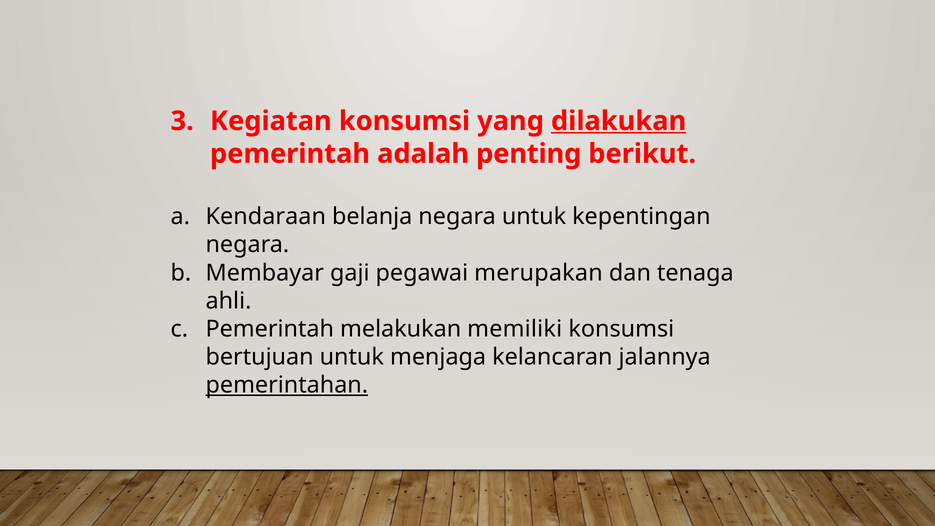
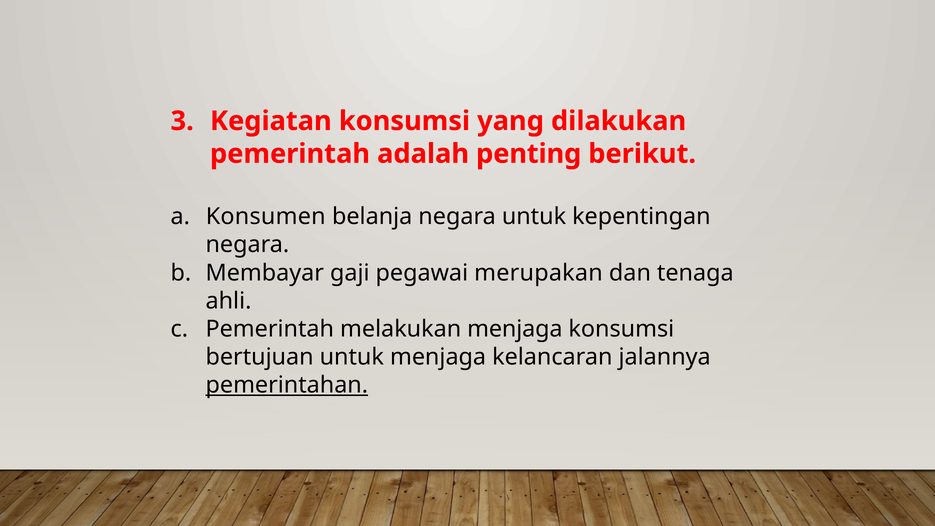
dilakukan underline: present -> none
Kendaraan: Kendaraan -> Konsumen
melakukan memiliki: memiliki -> menjaga
